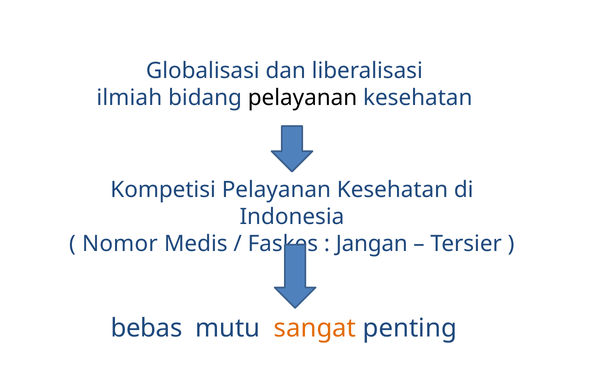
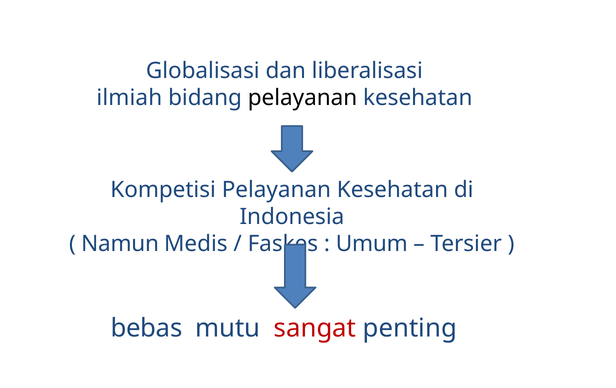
Nomor: Nomor -> Namun
Jangan: Jangan -> Umum
sangat colour: orange -> red
